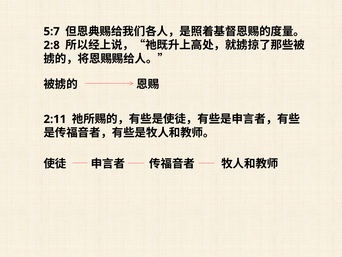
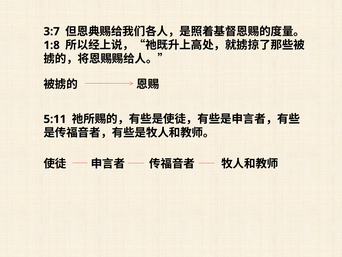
5:7: 5:7 -> 3:7
2:8: 2:8 -> 1:8
2:11: 2:11 -> 5:11
